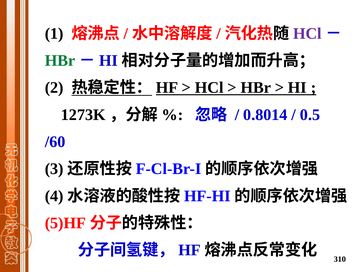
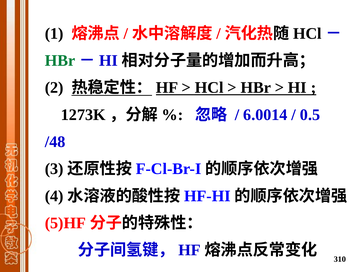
HCl at (307, 33) colour: purple -> black
0.8014: 0.8014 -> 6.0014
/60: /60 -> /48
